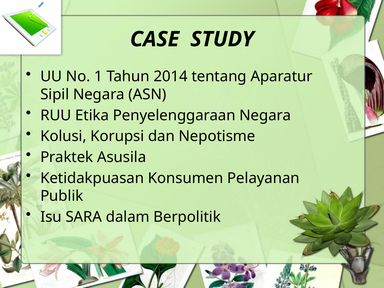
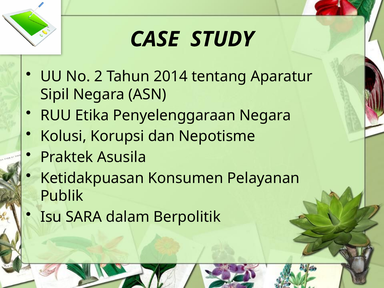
1: 1 -> 2
